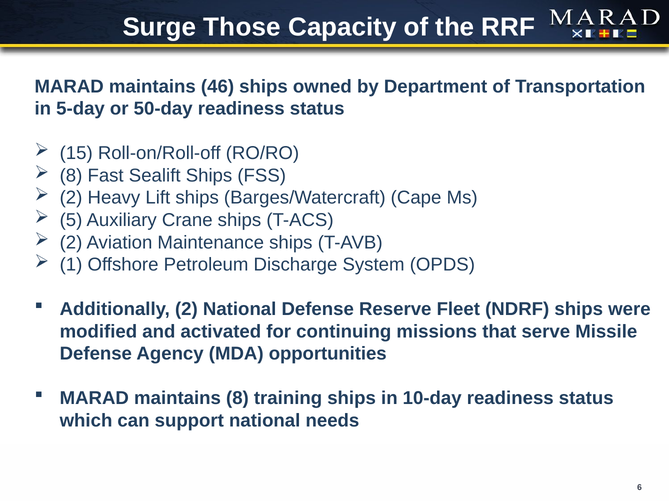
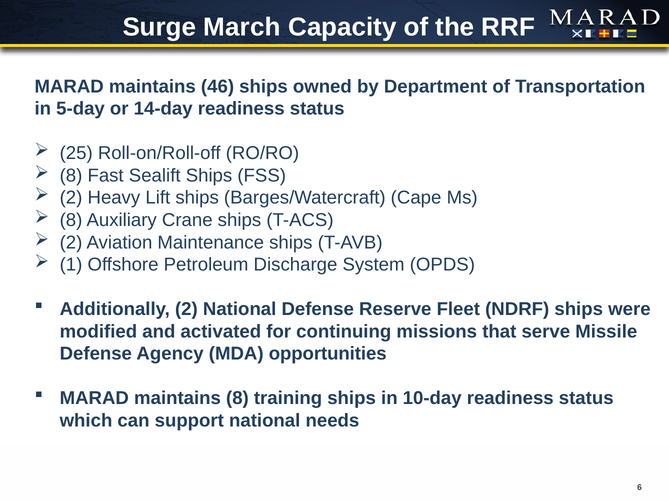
Those: Those -> March
50-day: 50-day -> 14-day
15: 15 -> 25
5 at (71, 220): 5 -> 8
